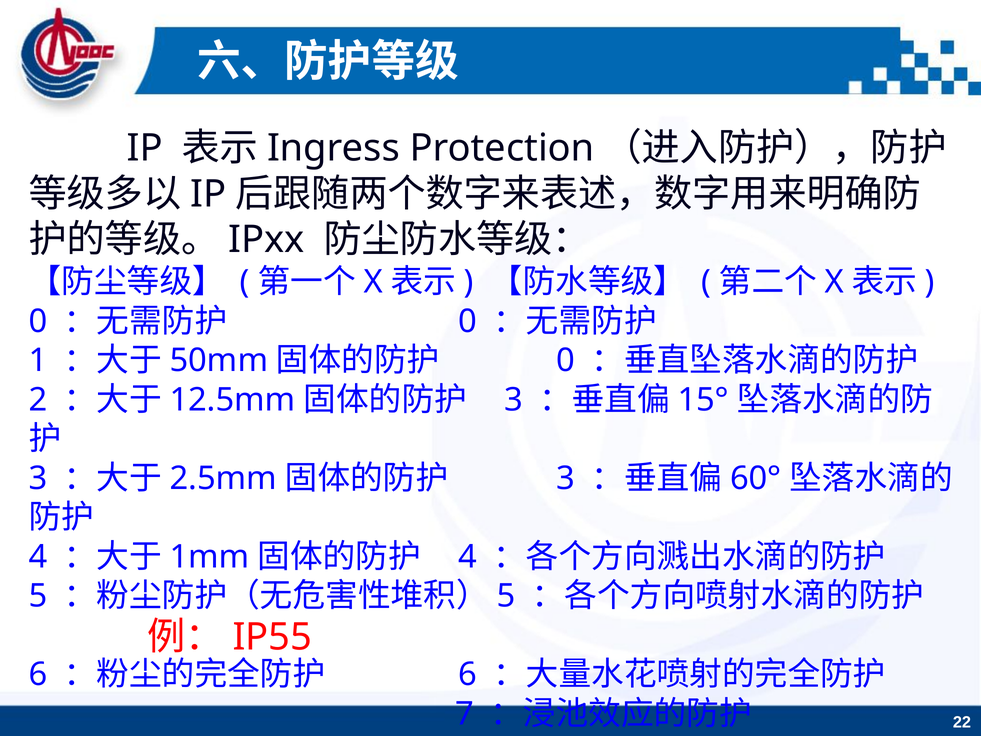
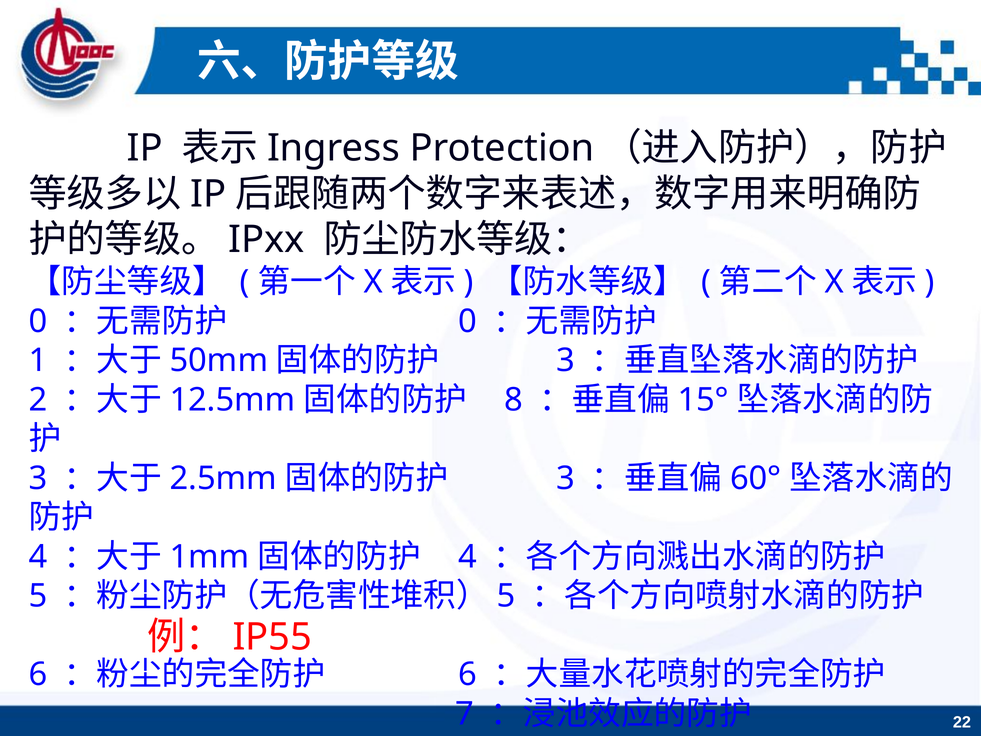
0 at (566, 360): 0 -> 3
3 at (513, 400): 3 -> 8
